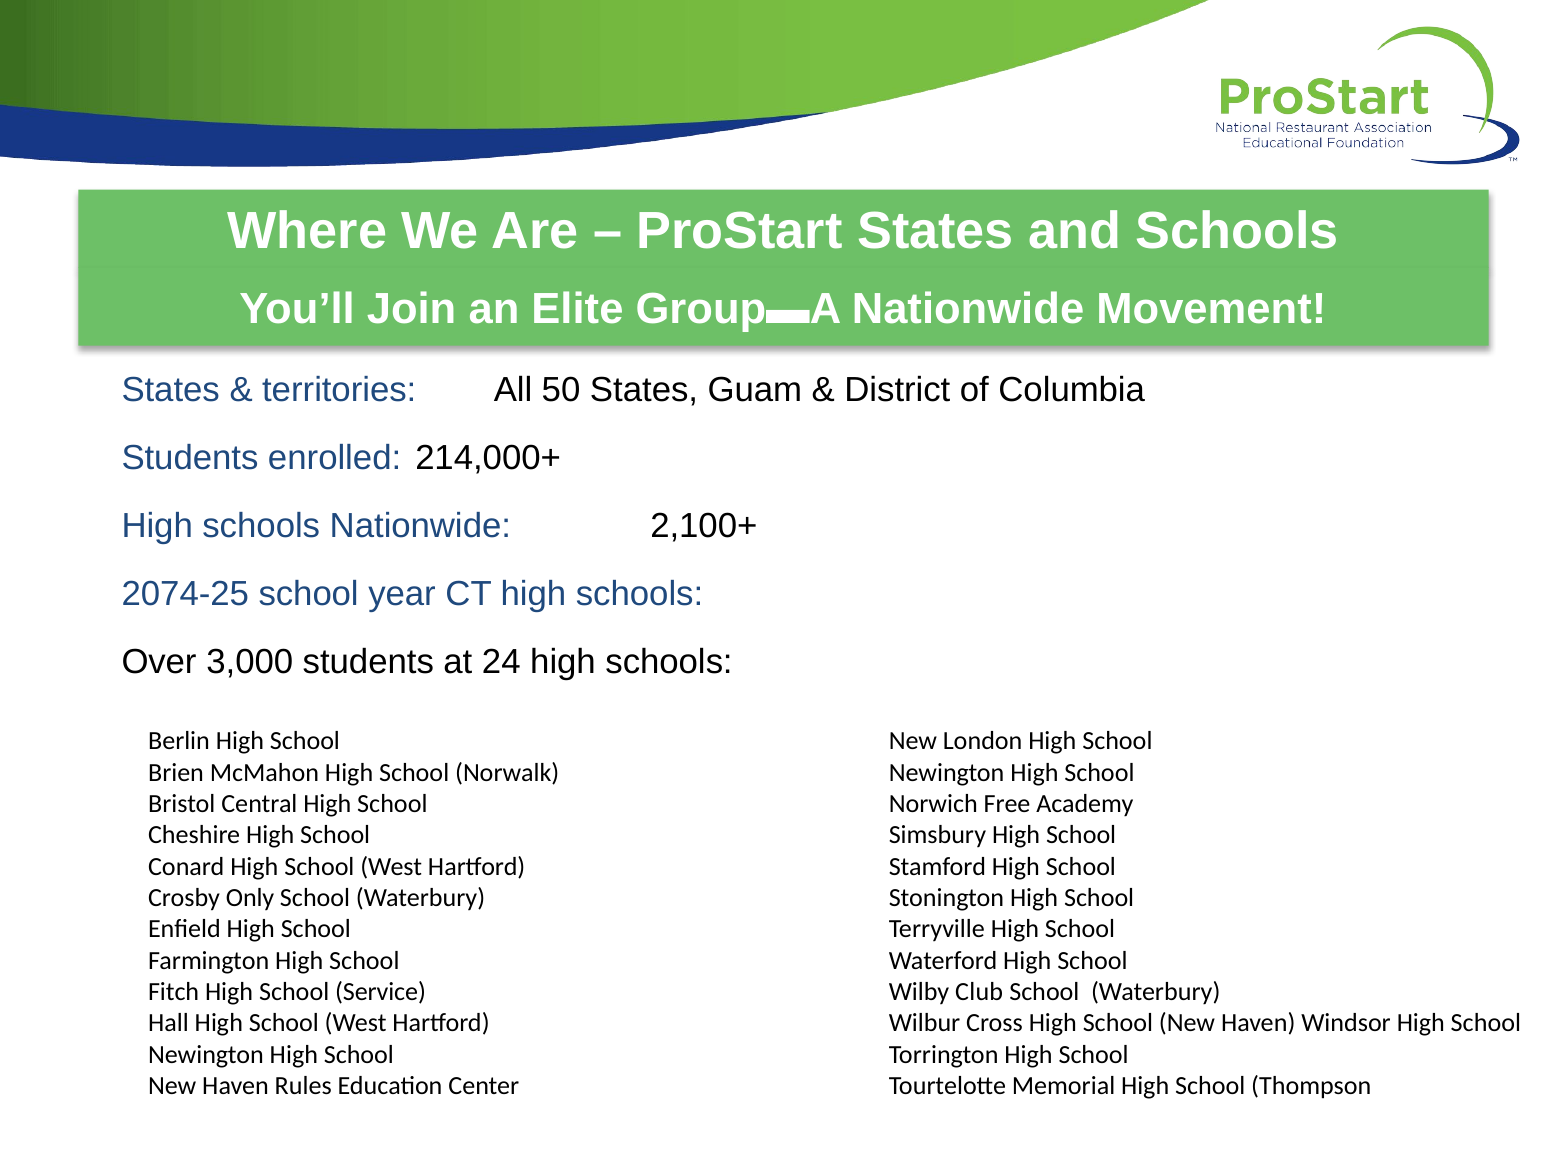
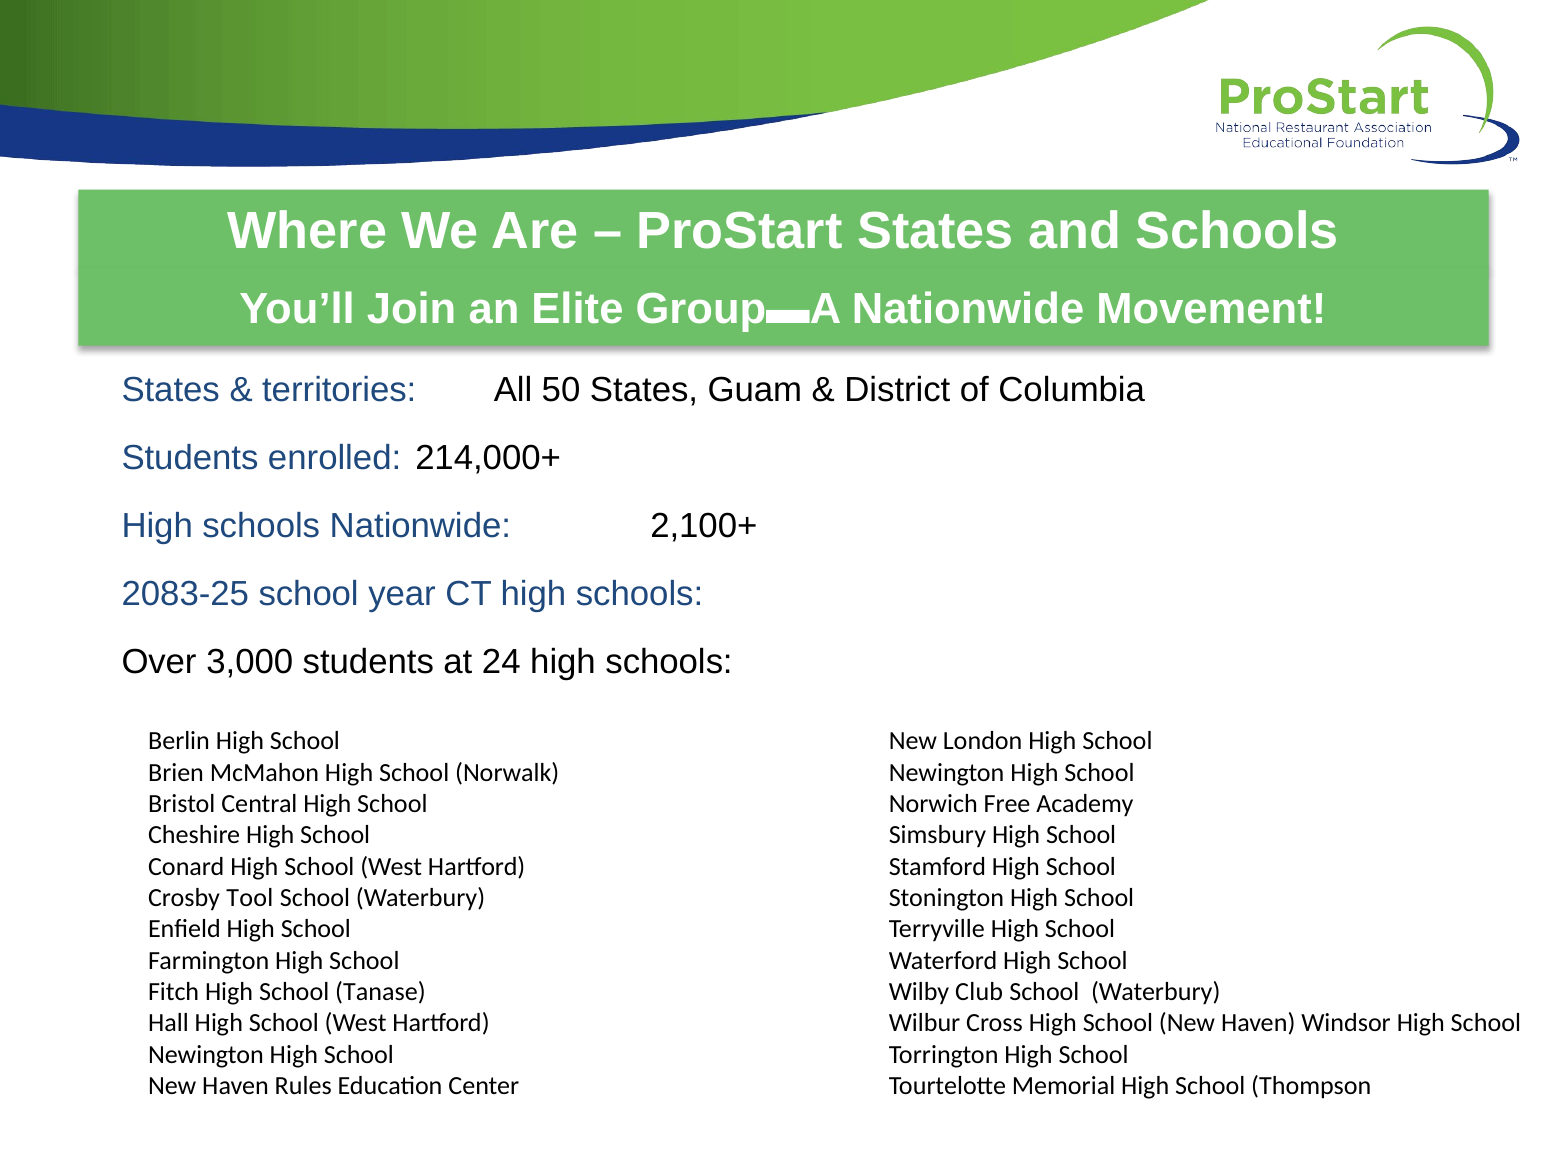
2074-25: 2074-25 -> 2083-25
Only: Only -> Tool
Service: Service -> Tanase
